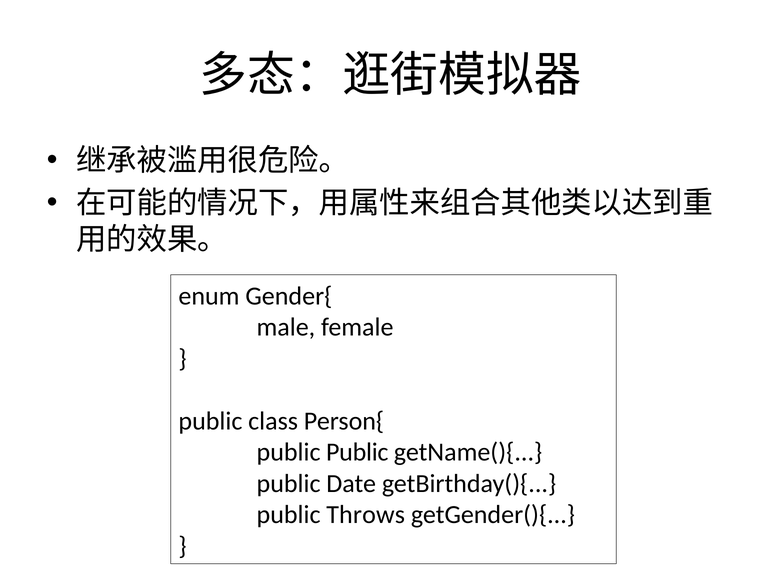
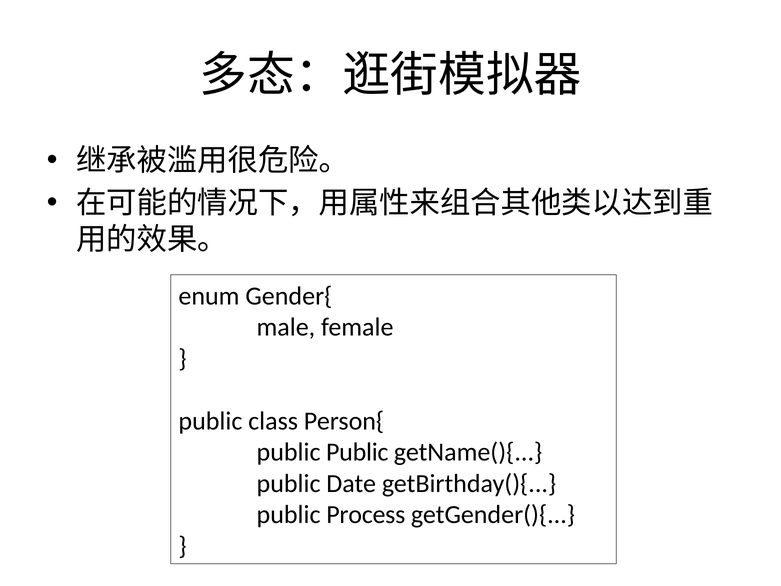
Throws: Throws -> Process
